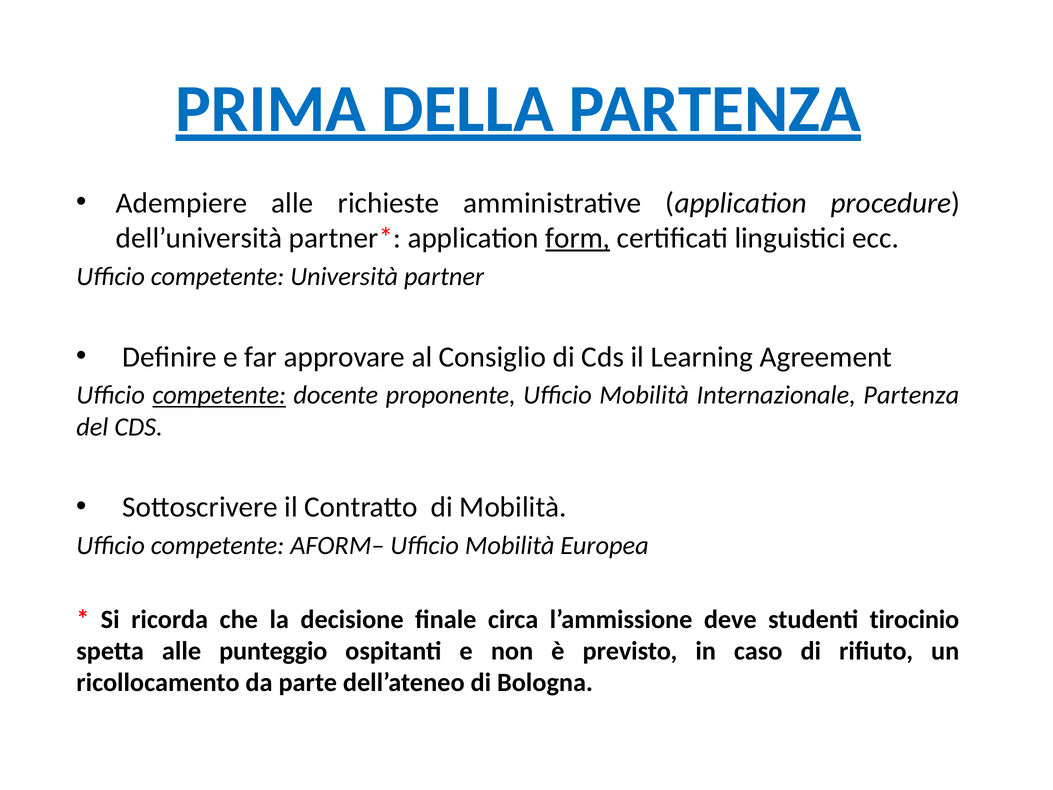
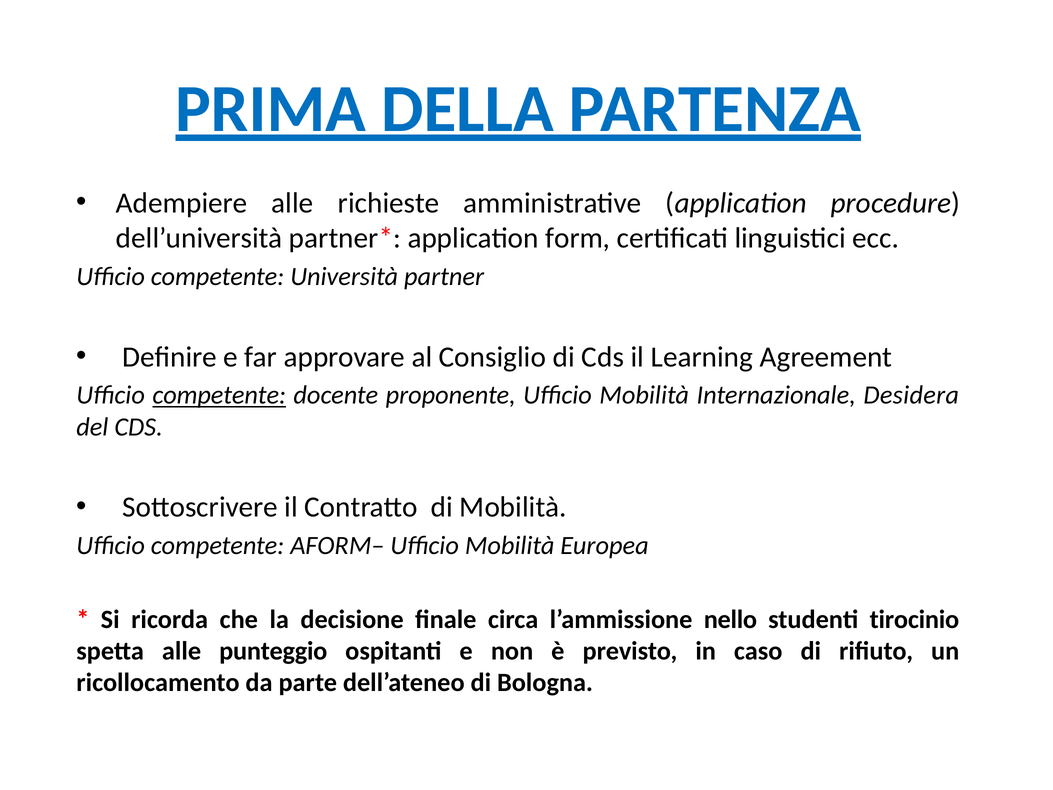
form underline: present -> none
Internazionale Partenza: Partenza -> Desidera
deve: deve -> nello
